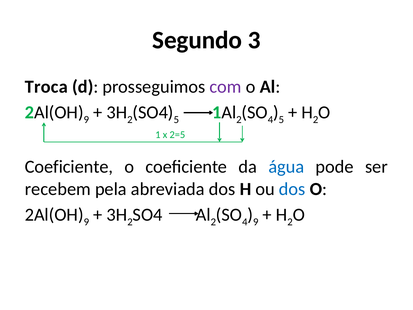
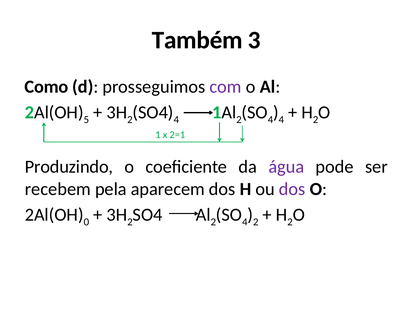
Segundo: Segundo -> Também
Troca: Troca -> Como
9 at (86, 119): 9 -> 5
5 at (176, 119): 5 -> 4
5 at (281, 119): 5 -> 4
2=5: 2=5 -> 2=1
Coeficiente at (69, 167): Coeficiente -> Produzindo
água colour: blue -> purple
abreviada: abreviada -> aparecem
dos at (292, 189) colour: blue -> purple
9 at (86, 222): 9 -> 0
9 at (256, 222): 9 -> 2
